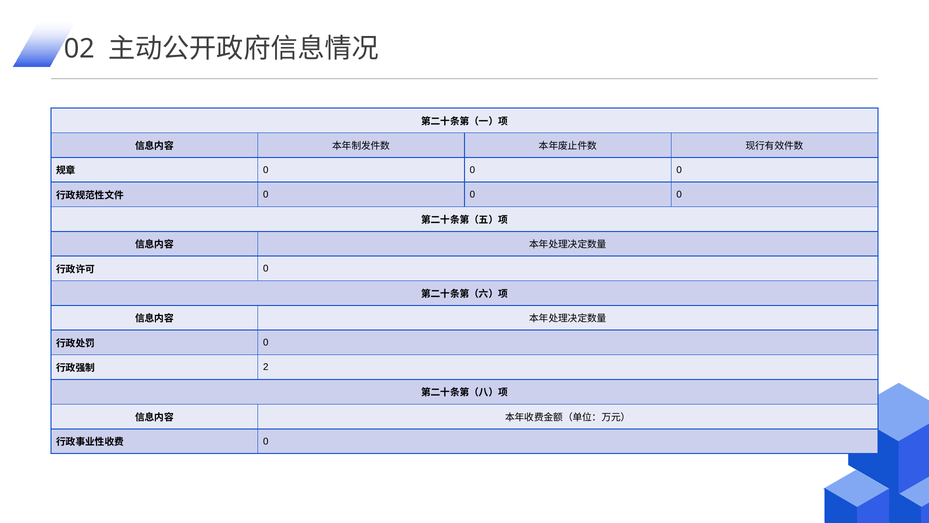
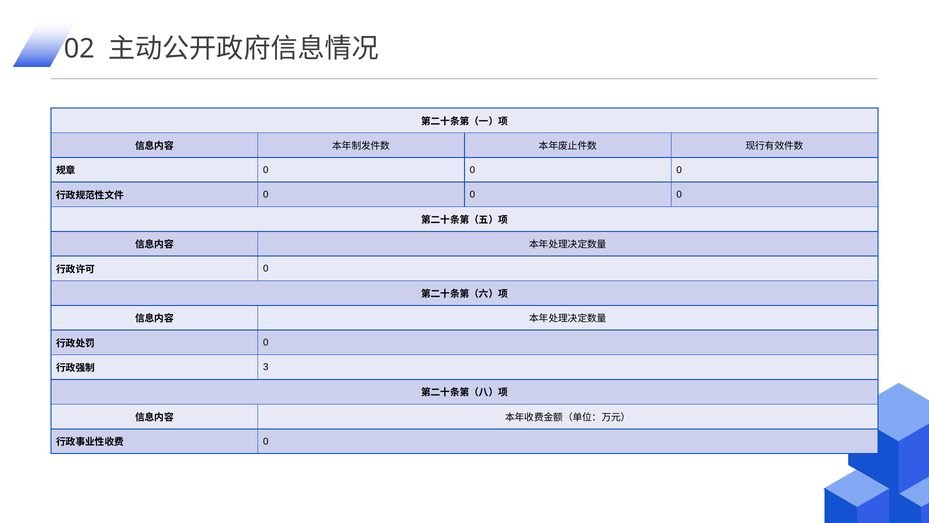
2: 2 -> 3
